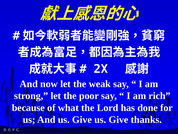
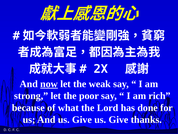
now underline: none -> present
